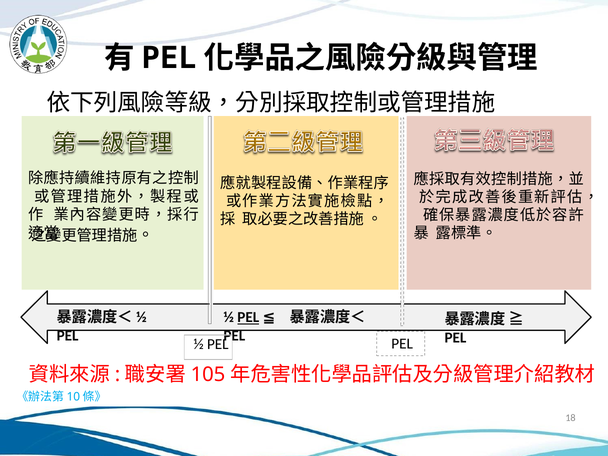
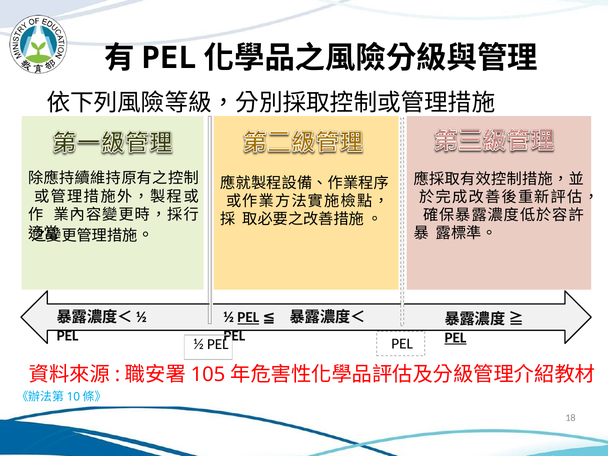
PEL at (455, 338) underline: none -> present
